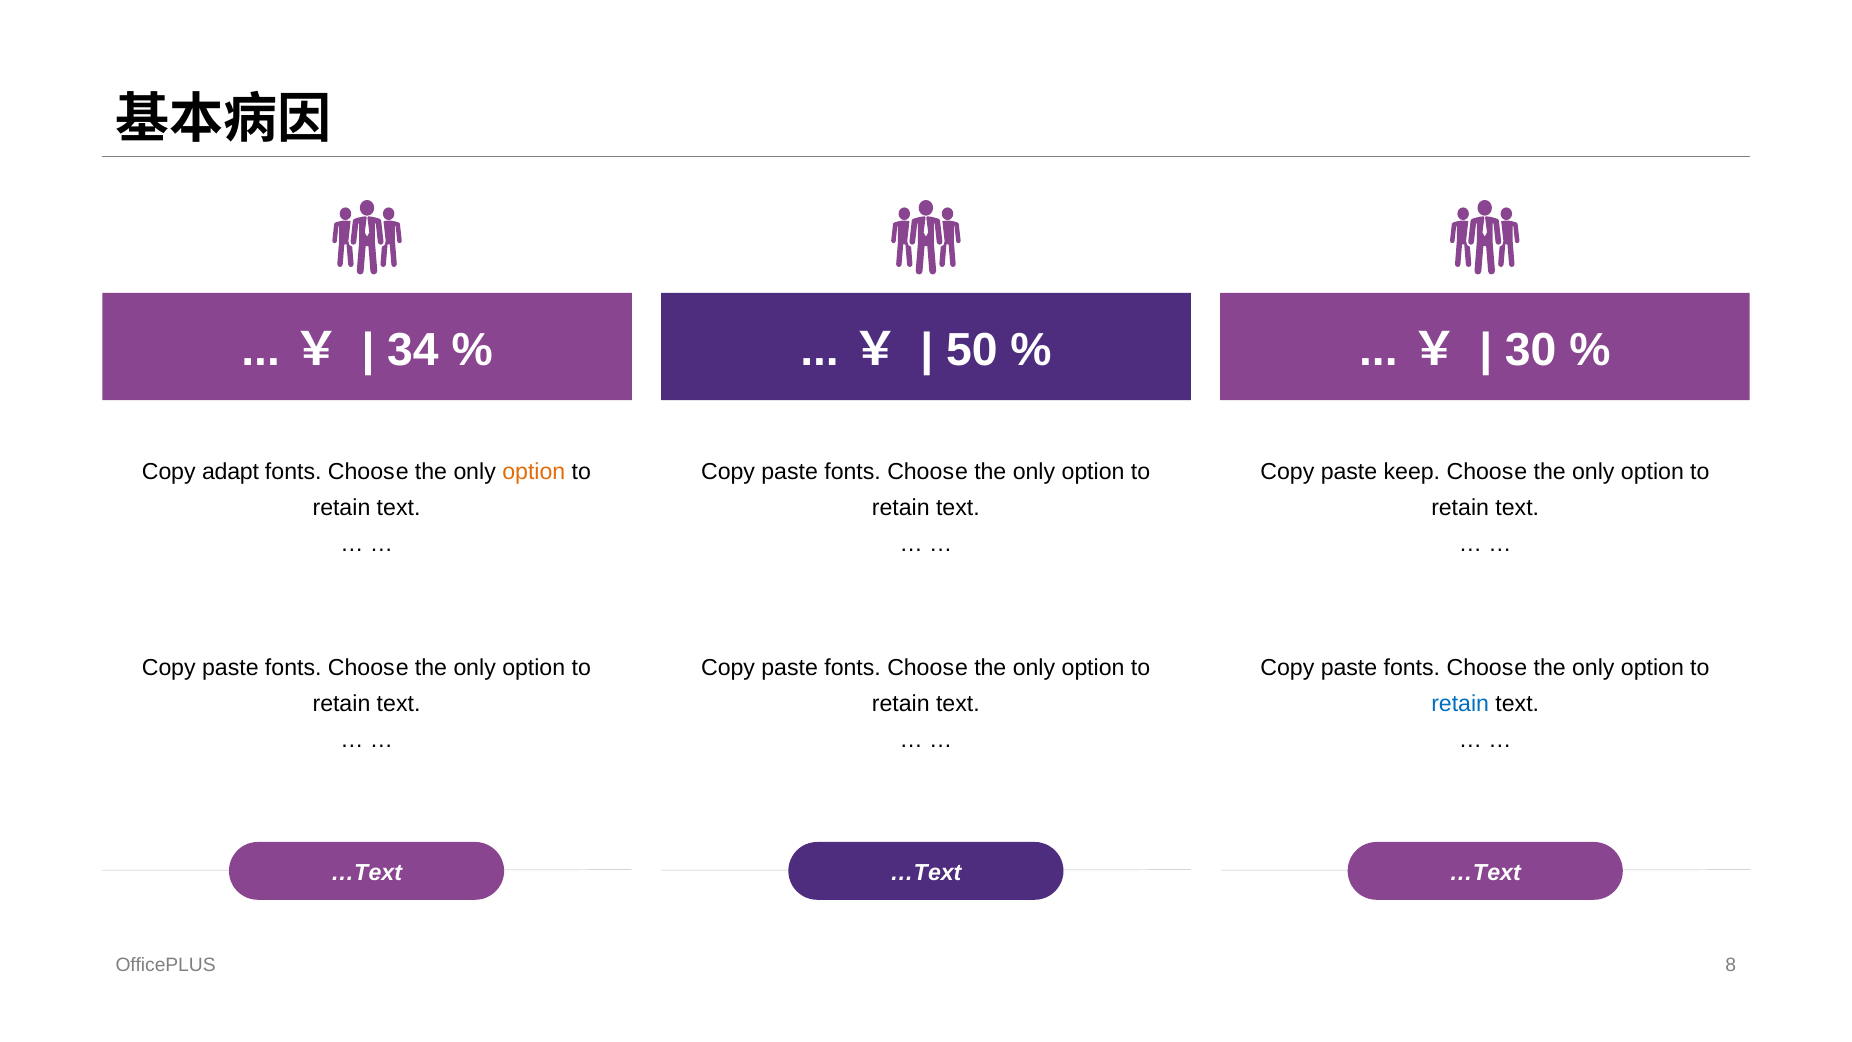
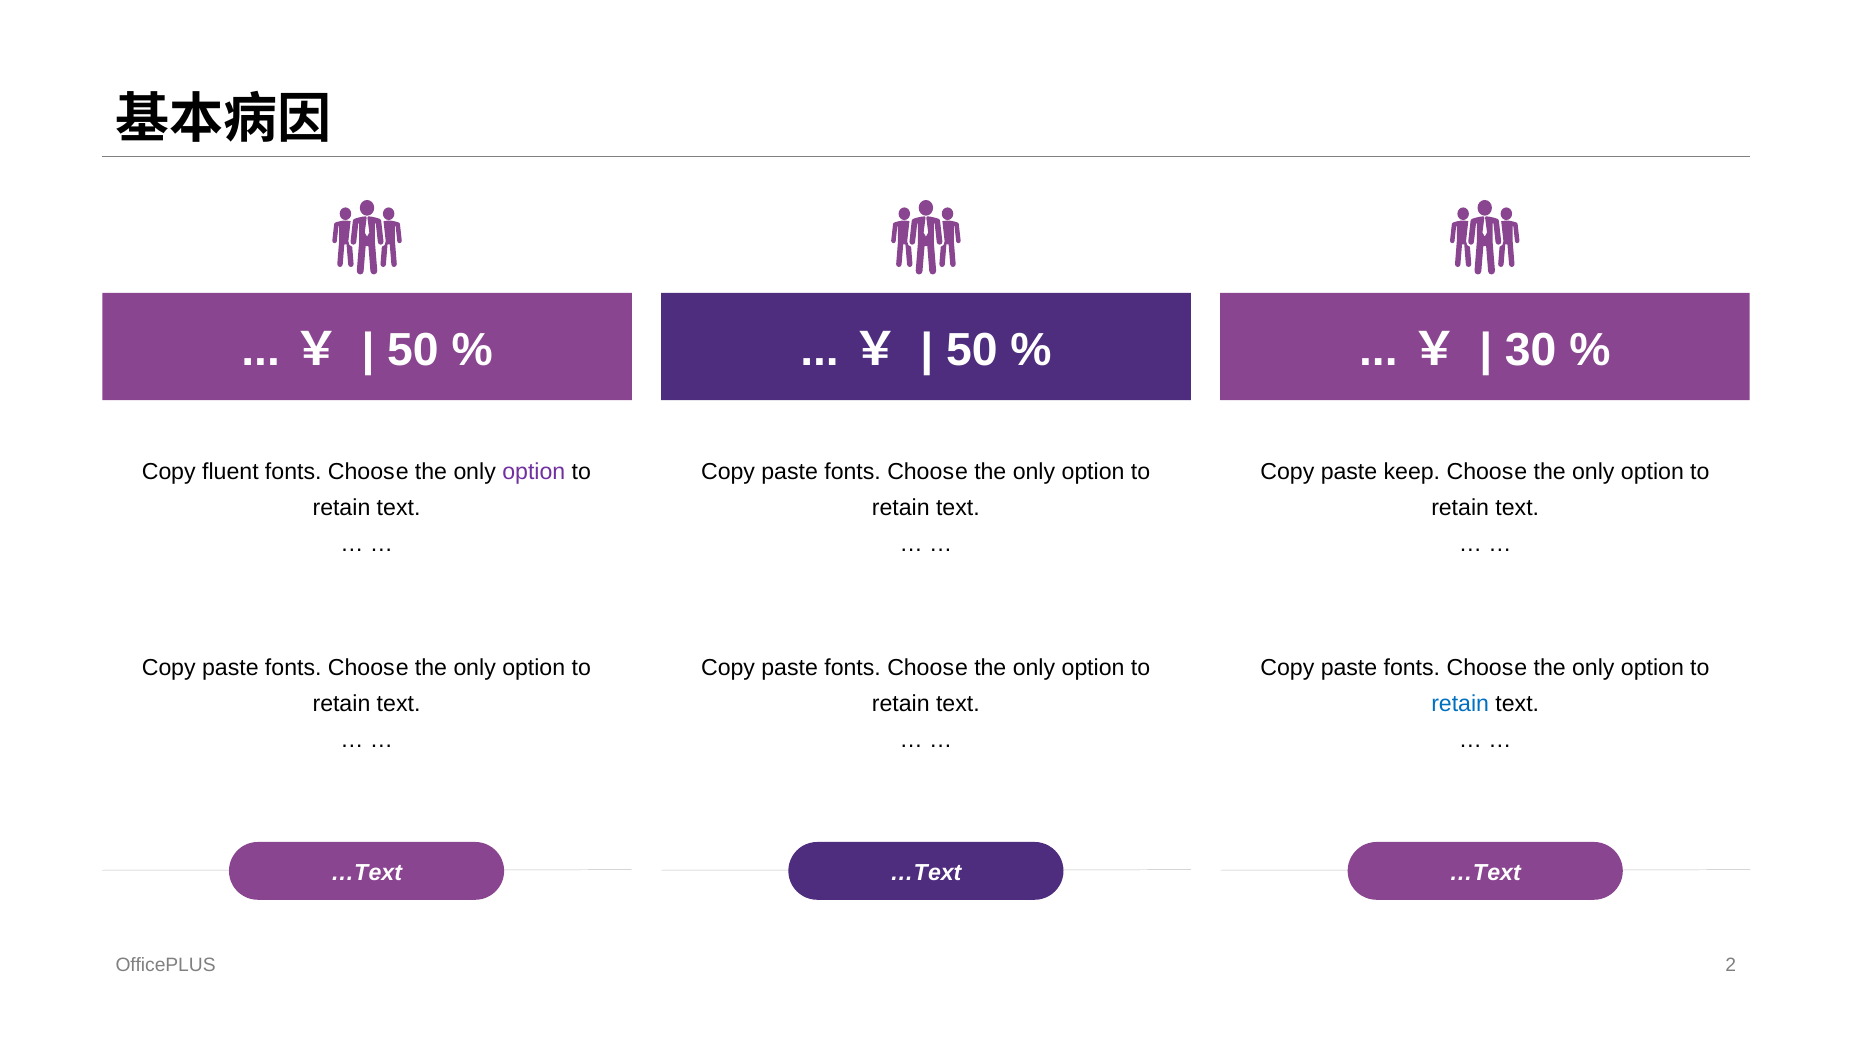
34 at (413, 350): 34 -> 50
adapt: adapt -> fluent
option at (534, 471) colour: orange -> purple
8: 8 -> 2
